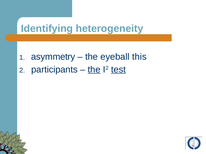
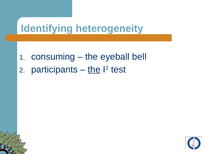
asymmetry: asymmetry -> consuming
this: this -> bell
test underline: present -> none
